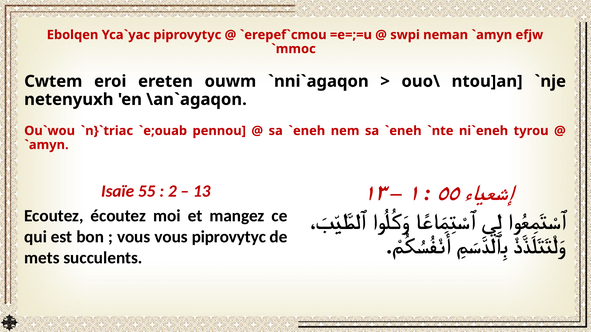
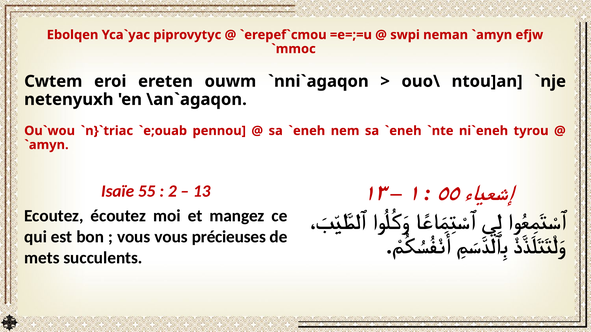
vous piprovytyc: piprovytyc -> précieuses
